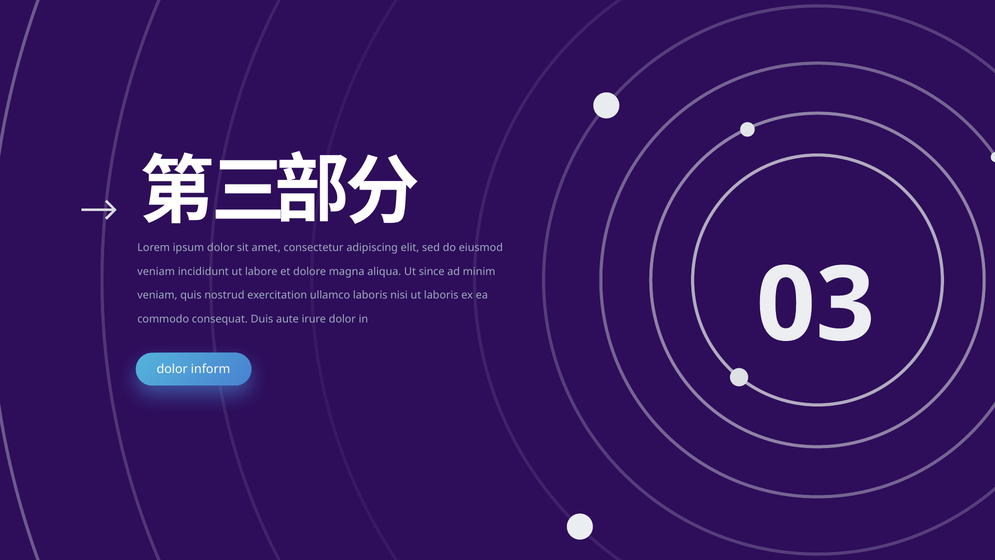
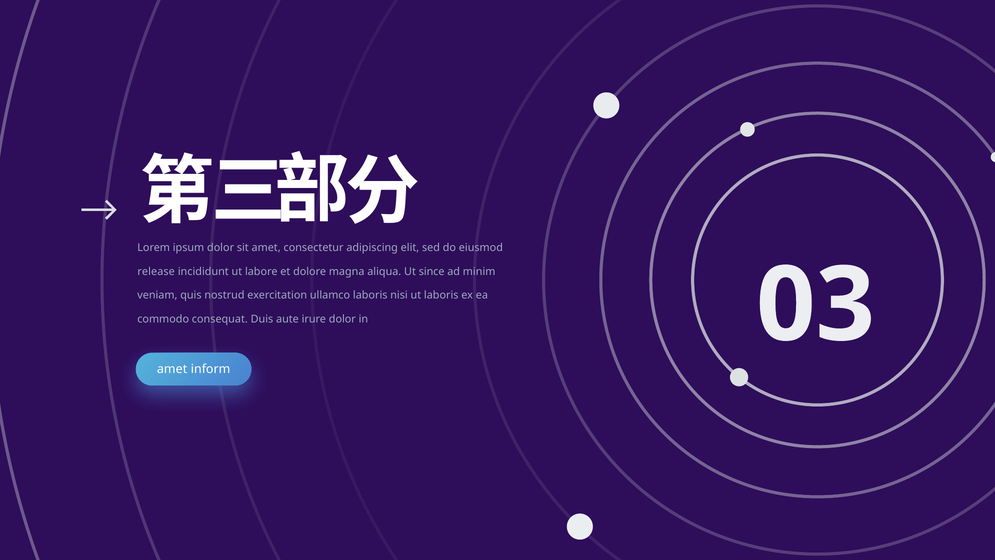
veniam at (156, 271): veniam -> release
dolor at (172, 369): dolor -> amet
